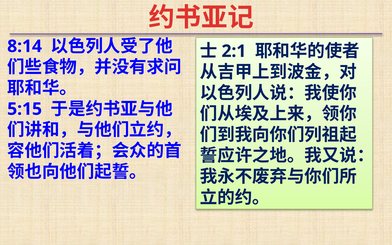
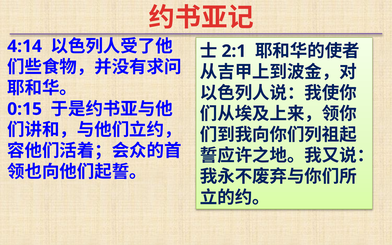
8:14: 8:14 -> 4:14
5:15: 5:15 -> 0:15
